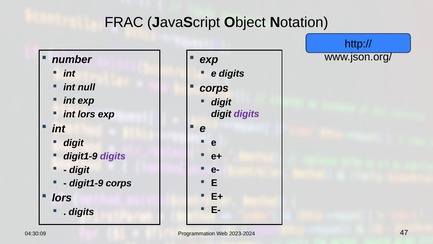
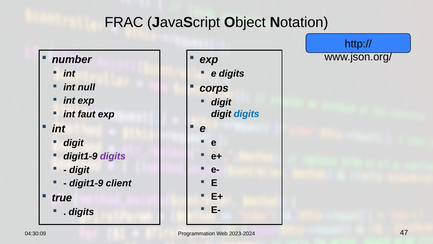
digits at (247, 114) colour: purple -> blue
int lors: lors -> faut
digit1-9 corps: corps -> client
lors at (62, 198): lors -> true
